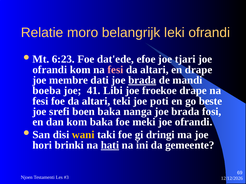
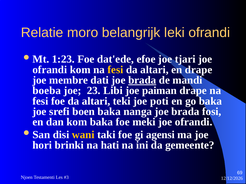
6:23: 6:23 -> 1:23
fesi at (115, 70) colour: pink -> yellow
41: 41 -> 23
froekoe: froekoe -> paiman
go beste: beste -> baka
dringi: dringi -> agensi
hati underline: present -> none
